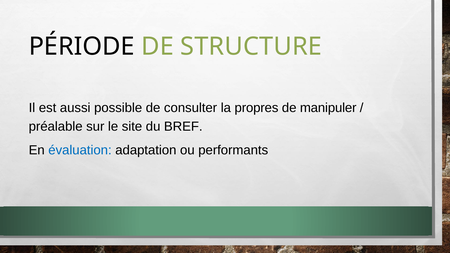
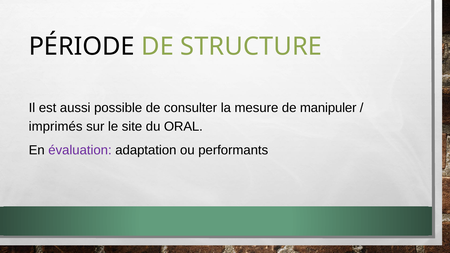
propres: propres -> mesure
préalable: préalable -> imprimés
BREF: BREF -> ORAL
évaluation colour: blue -> purple
